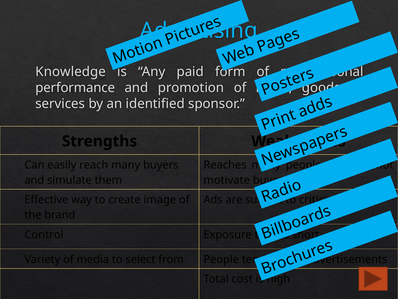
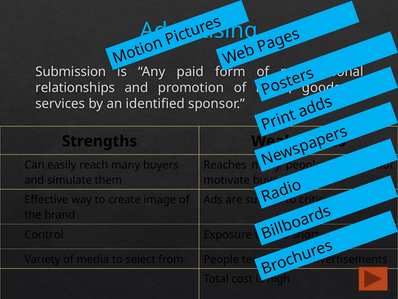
Knowledge: Knowledge -> Submission
performance: performance -> relationships
